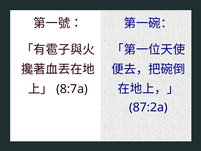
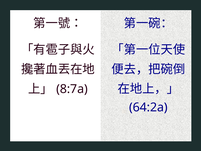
87:2a: 87:2a -> 64:2a
